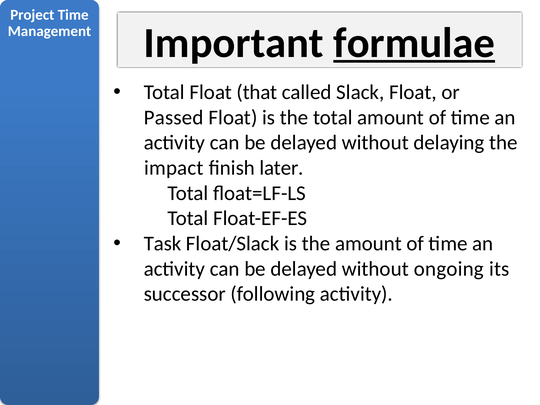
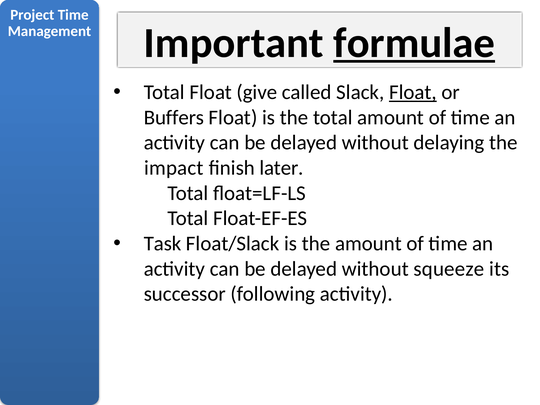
that: that -> give
Float at (413, 92) underline: none -> present
Passed: Passed -> Buffers
ongoing: ongoing -> squeeze
